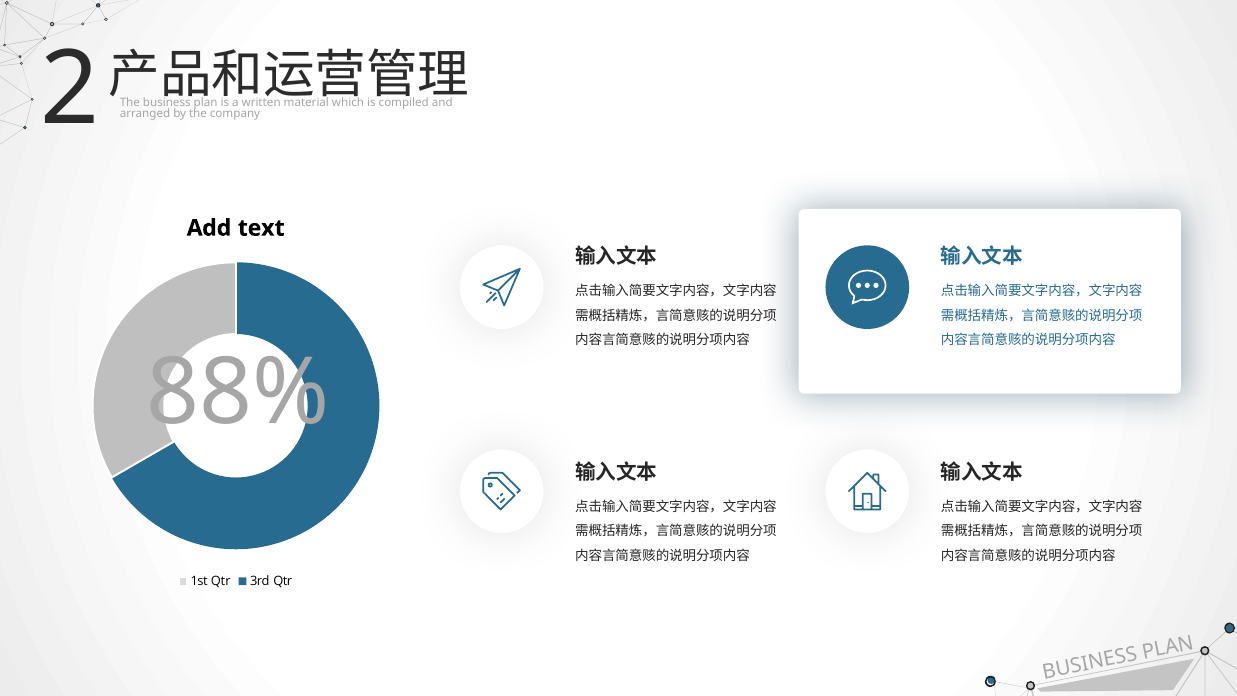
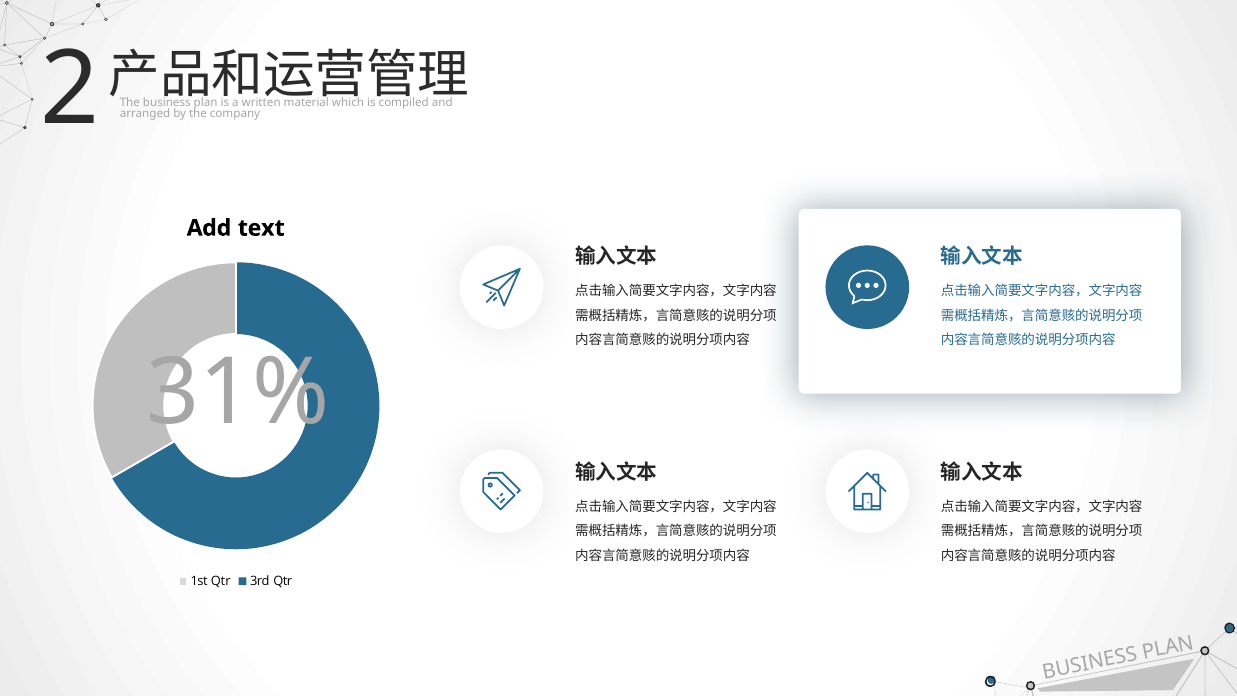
88%: 88% -> 31%
